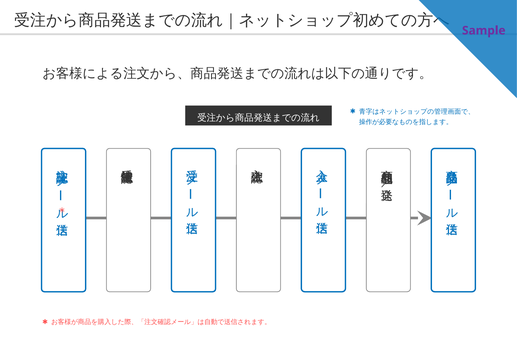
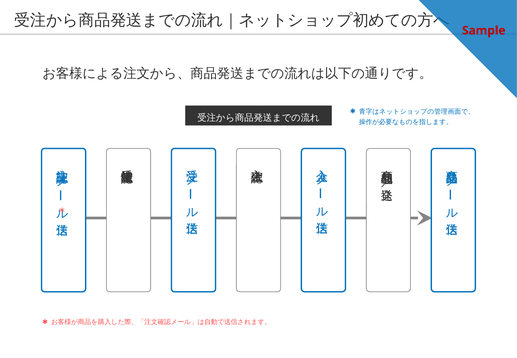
Sample colour: purple -> red
